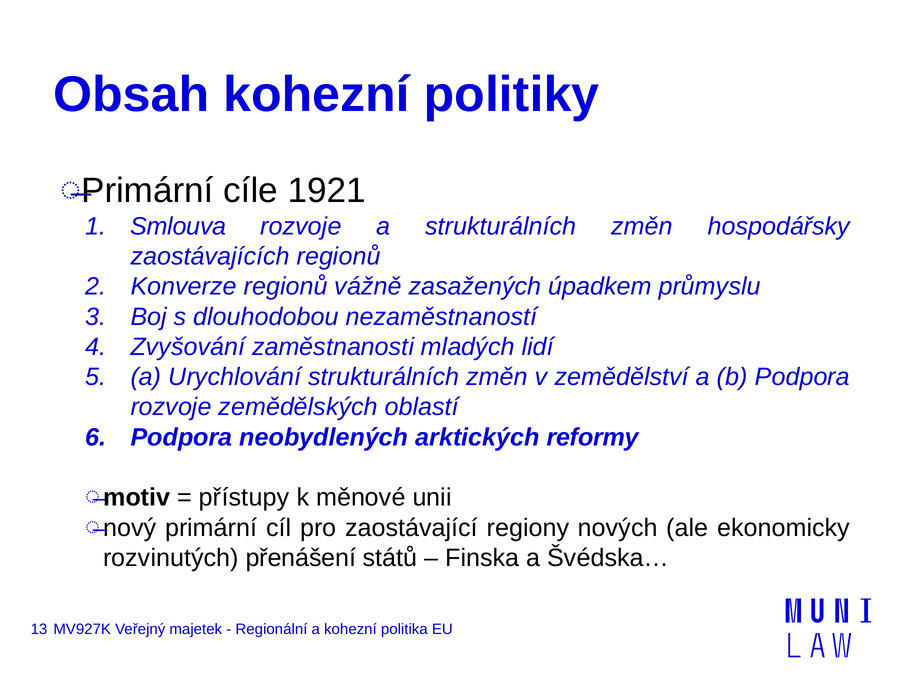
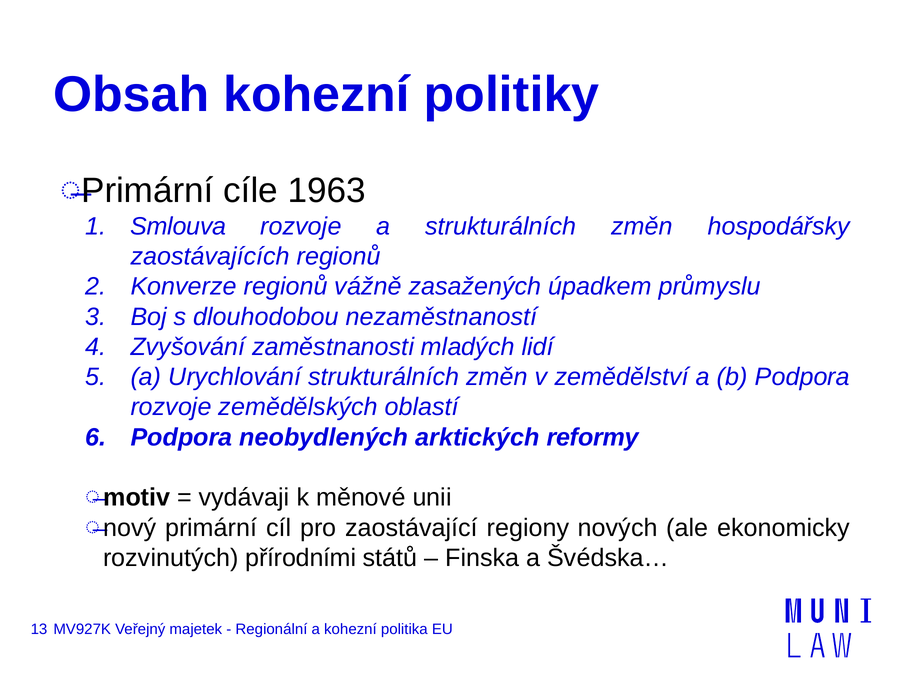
1921: 1921 -> 1963
přístupy: přístupy -> vydávaji
přenášení: přenášení -> přírodními
